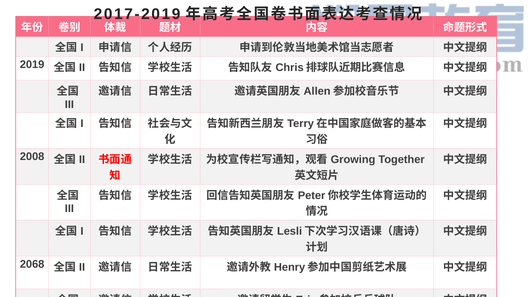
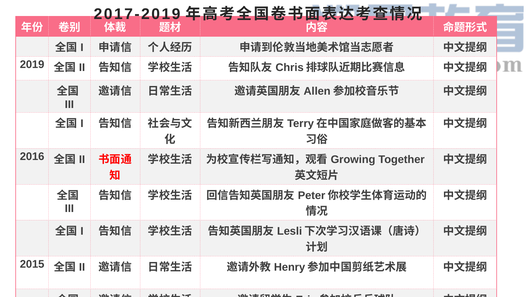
2008: 2008 -> 2016
2068: 2068 -> 2015
